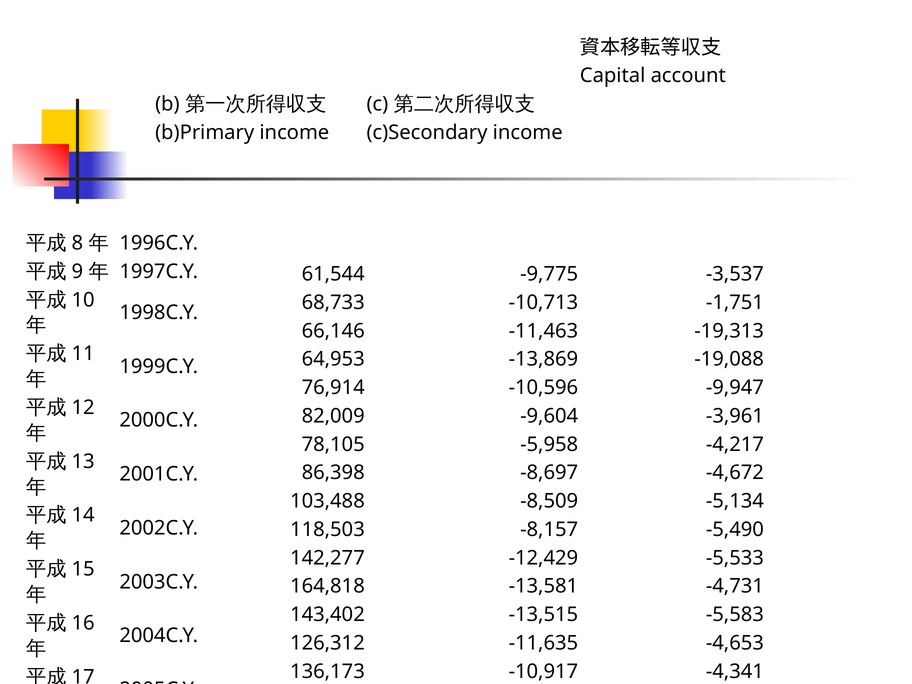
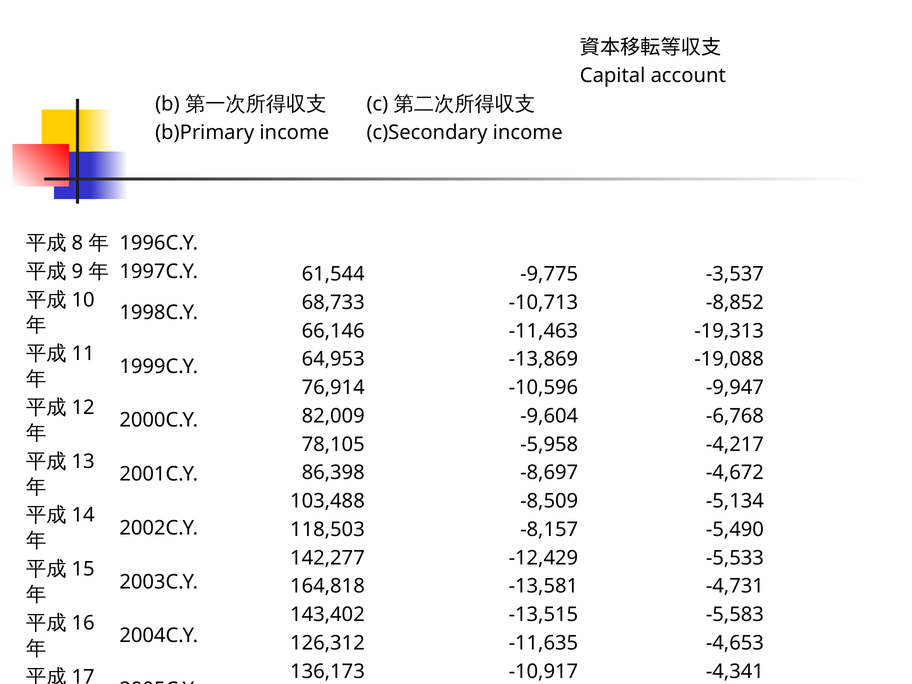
-1,751: -1,751 -> -8,852
-3,961: -3,961 -> -6,768
